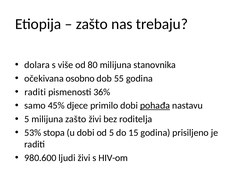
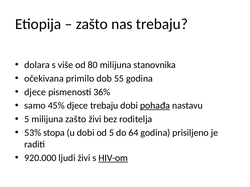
osobno: osobno -> primilo
raditi at (35, 92): raditi -> djece
djece primilo: primilo -> trebaju
15: 15 -> 64
980.600: 980.600 -> 920.000
HIV-om underline: none -> present
